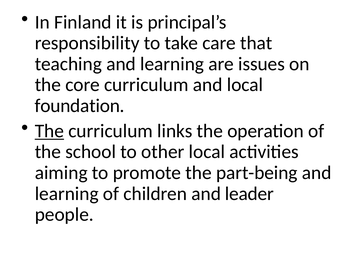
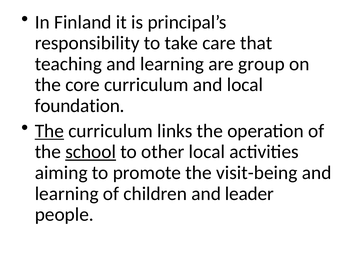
issues: issues -> group
school underline: none -> present
part-being: part-being -> visit-being
